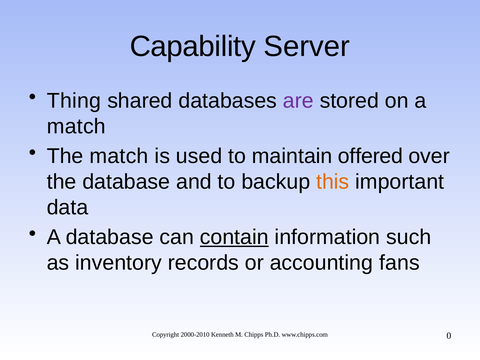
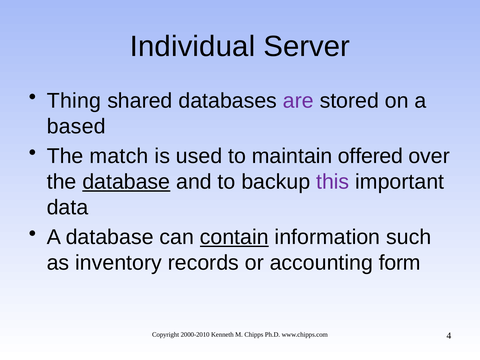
Capability: Capability -> Individual
match at (76, 126): match -> based
database at (126, 182) underline: none -> present
this colour: orange -> purple
fans: fans -> form
0: 0 -> 4
